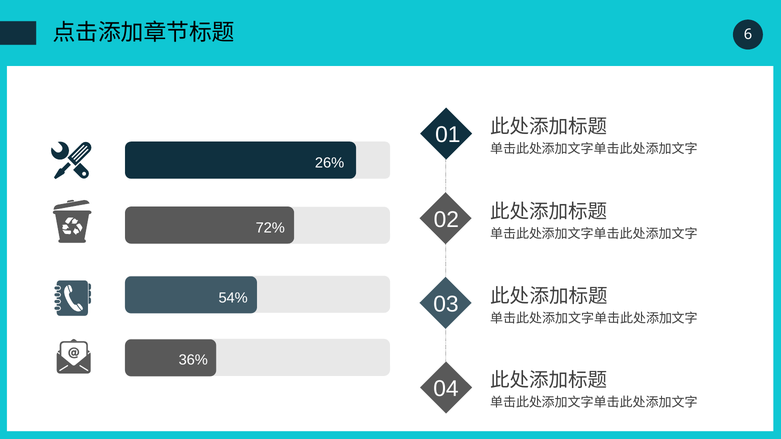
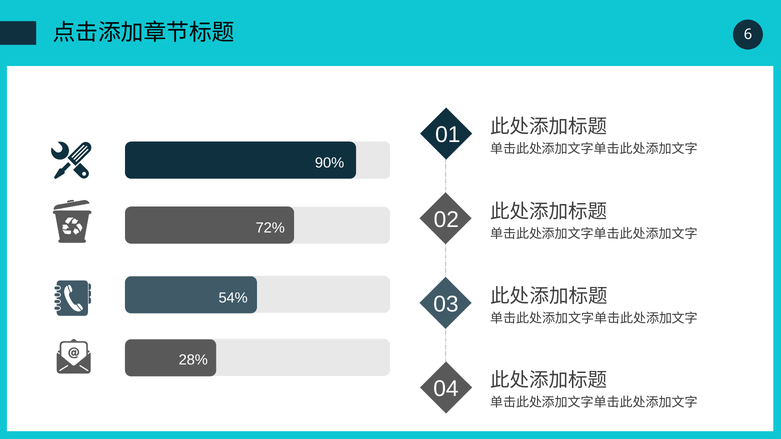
26%: 26% -> 90%
36%: 36% -> 28%
